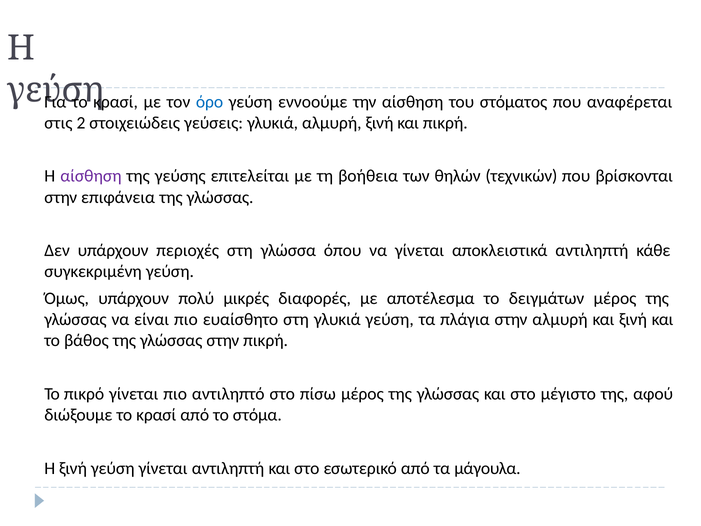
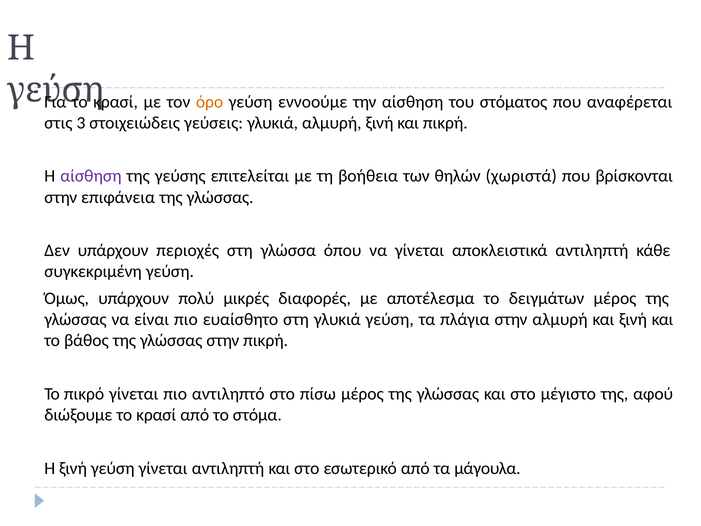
όρο colour: blue -> orange
2: 2 -> 3
τεχνικών: τεχνικών -> χωριστά
